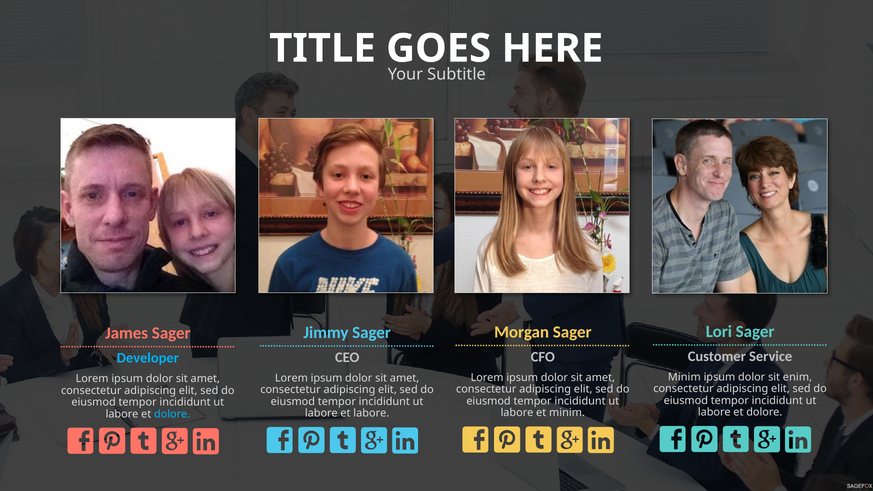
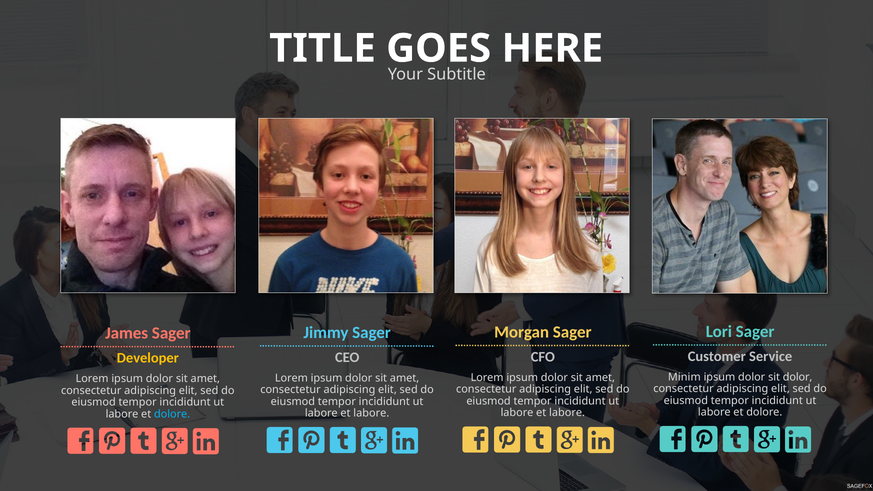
Developer colour: light blue -> yellow
sit enim: enim -> dolor
minim at (567, 413): minim -> labore
